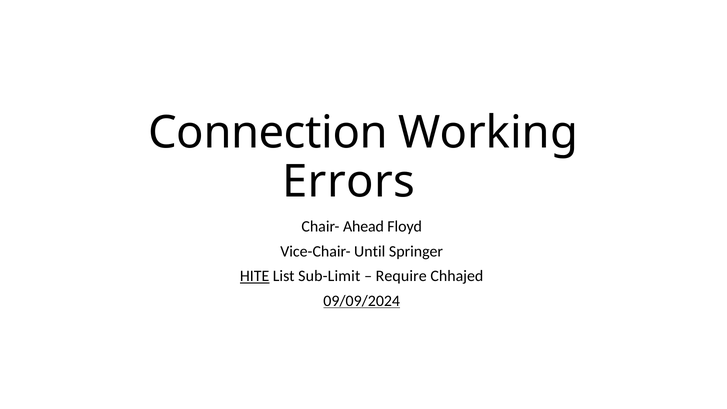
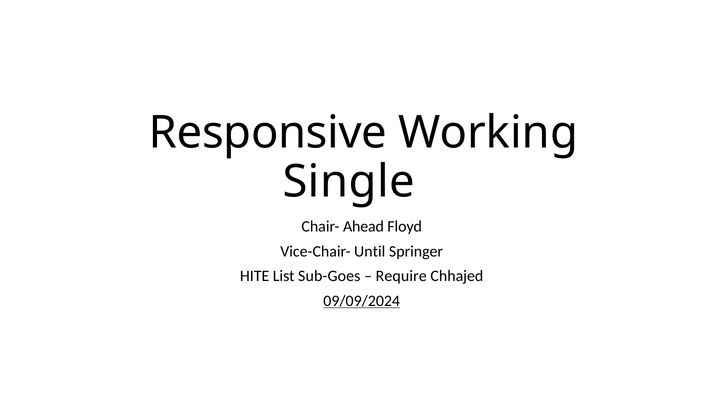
Connection: Connection -> Responsive
Errors: Errors -> Single
HITE underline: present -> none
Sub-Limit: Sub-Limit -> Sub-Goes
